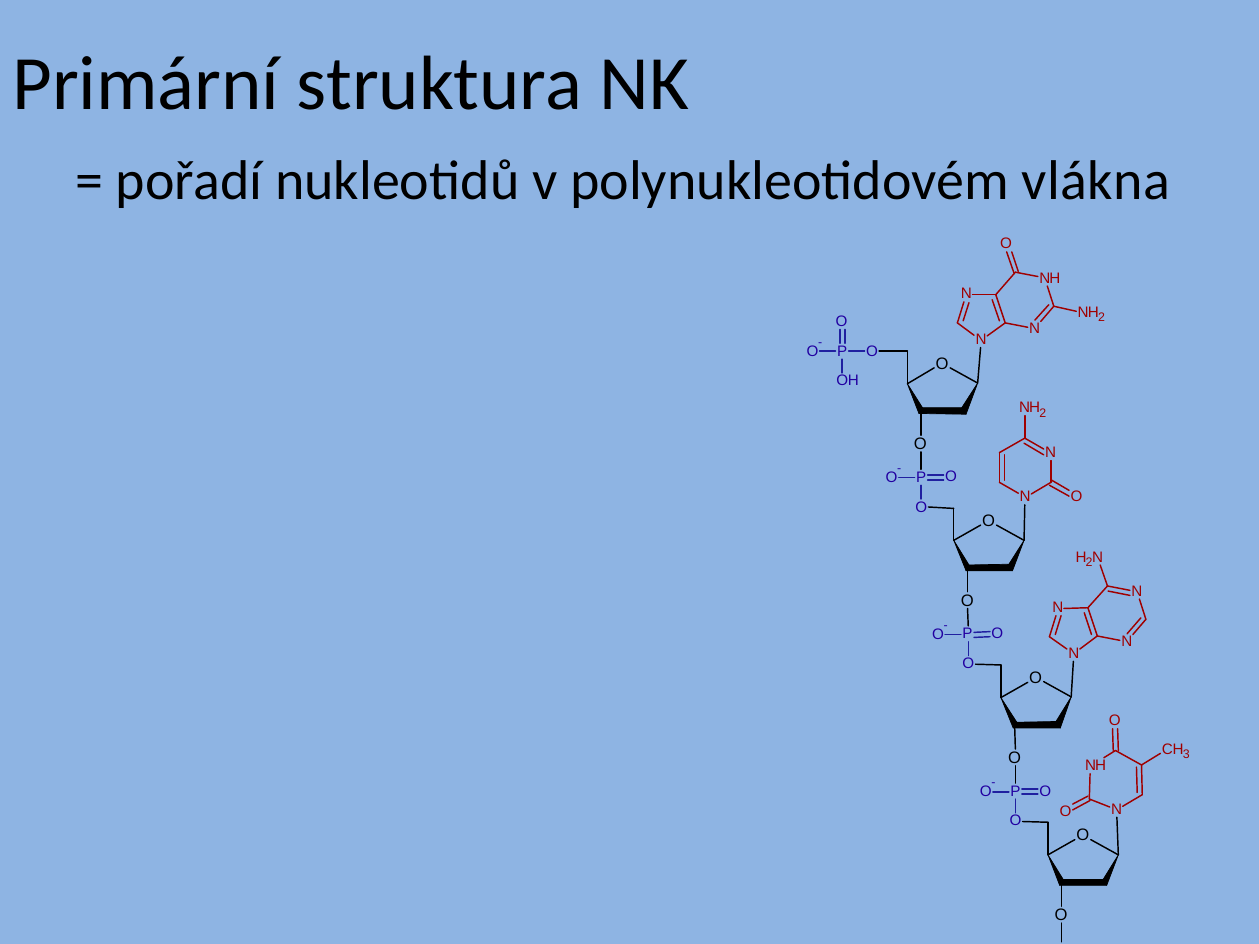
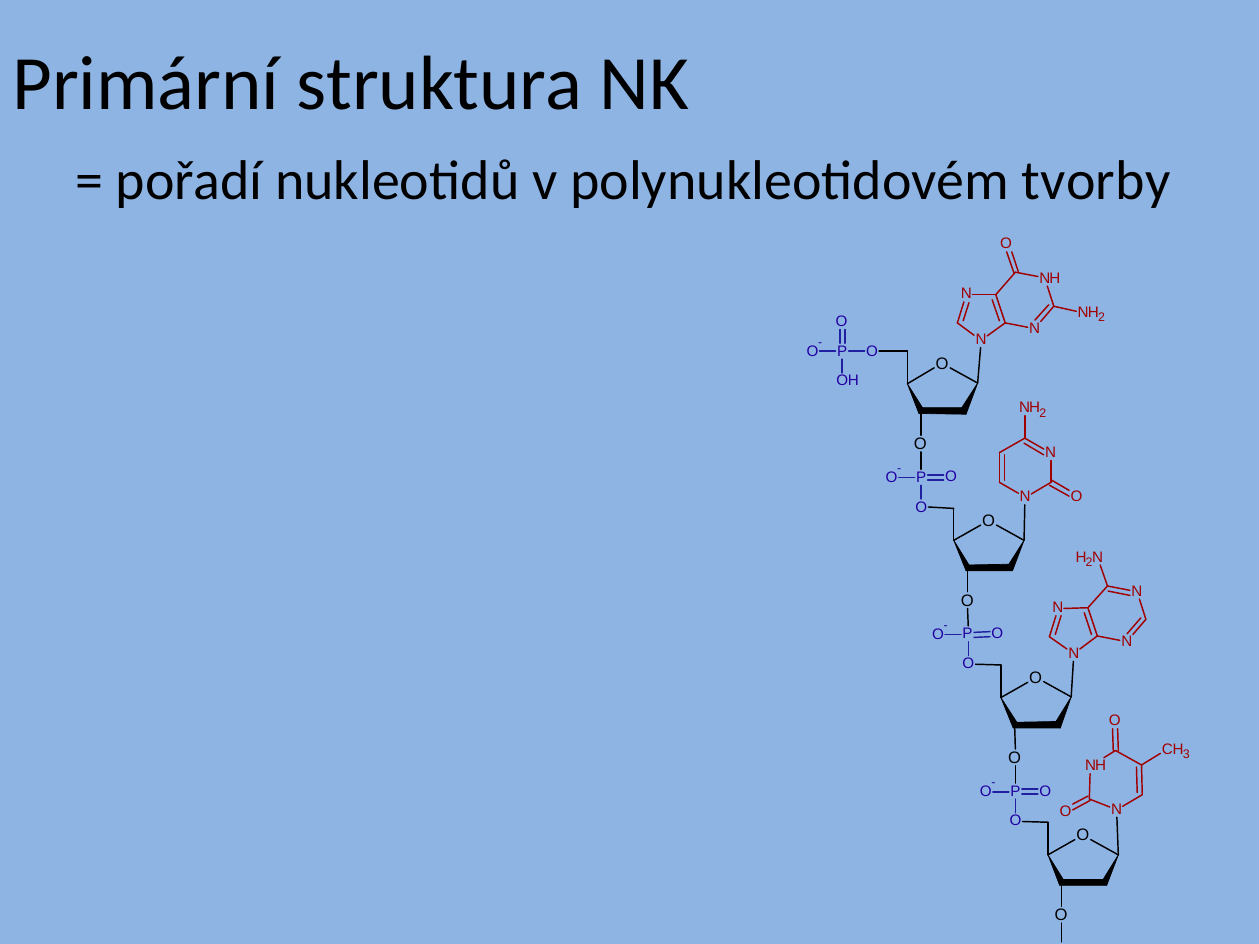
vlákna: vlákna -> tvorby
